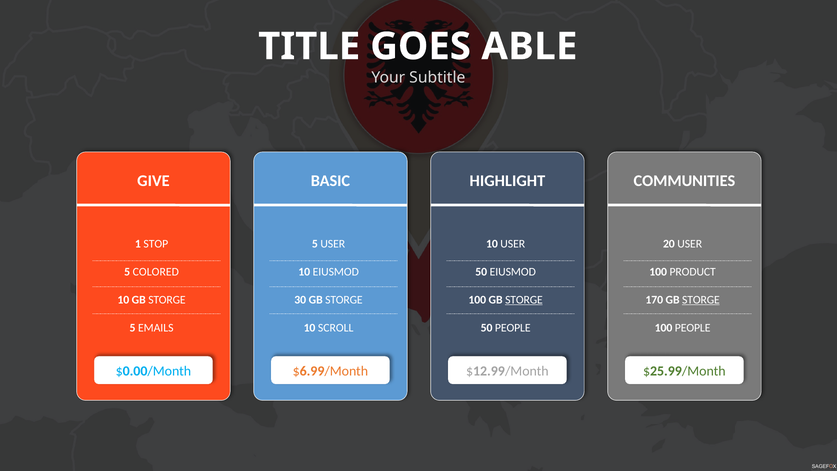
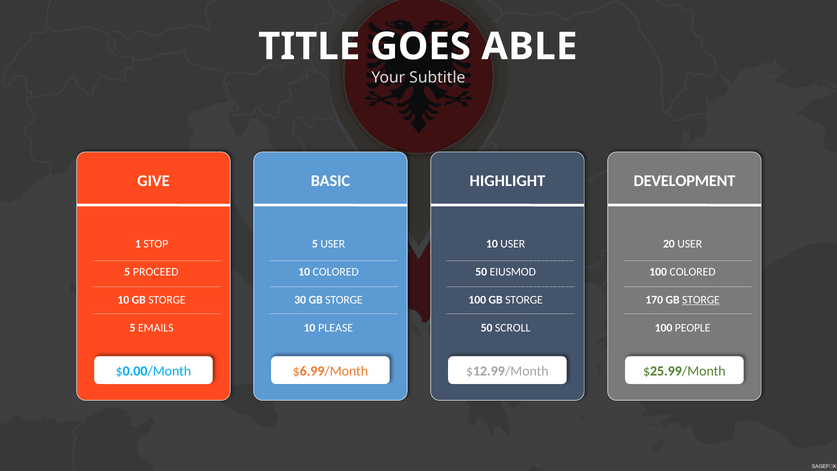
COMMUNITIES: COMMUNITIES -> DEVELOPMENT
COLORED: COLORED -> PROCEED
10 EIUSMOD: EIUSMOD -> COLORED
100 PRODUCT: PRODUCT -> COLORED
STORGE at (524, 300) underline: present -> none
SCROLL: SCROLL -> PLEASE
50 PEOPLE: PEOPLE -> SCROLL
